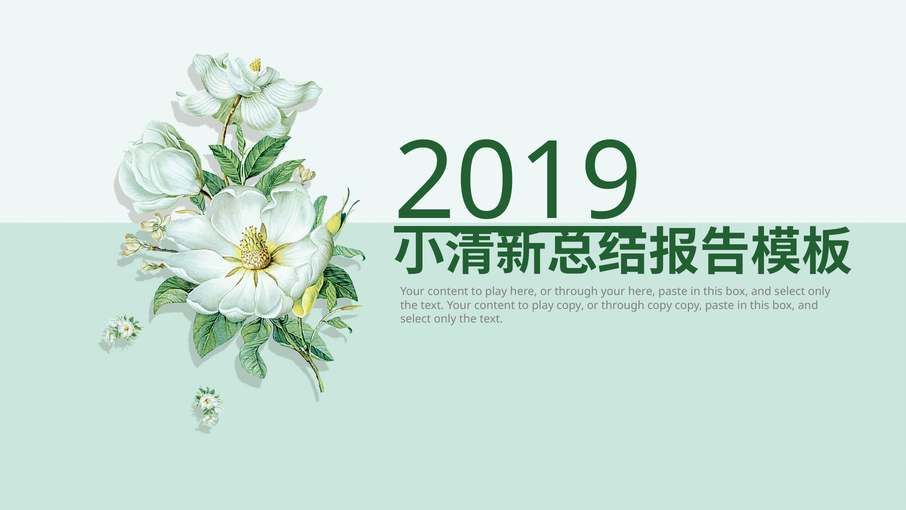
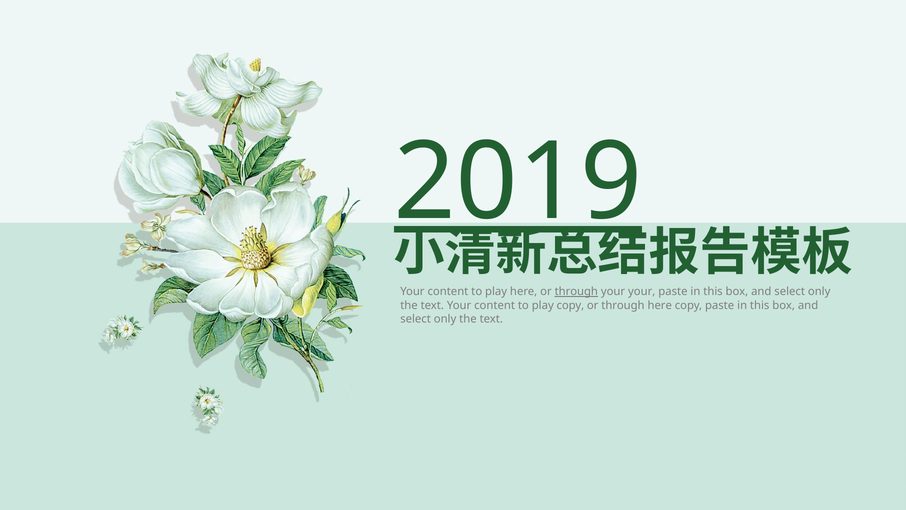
through at (576, 291) underline: none -> present
your here: here -> your
through copy: copy -> here
